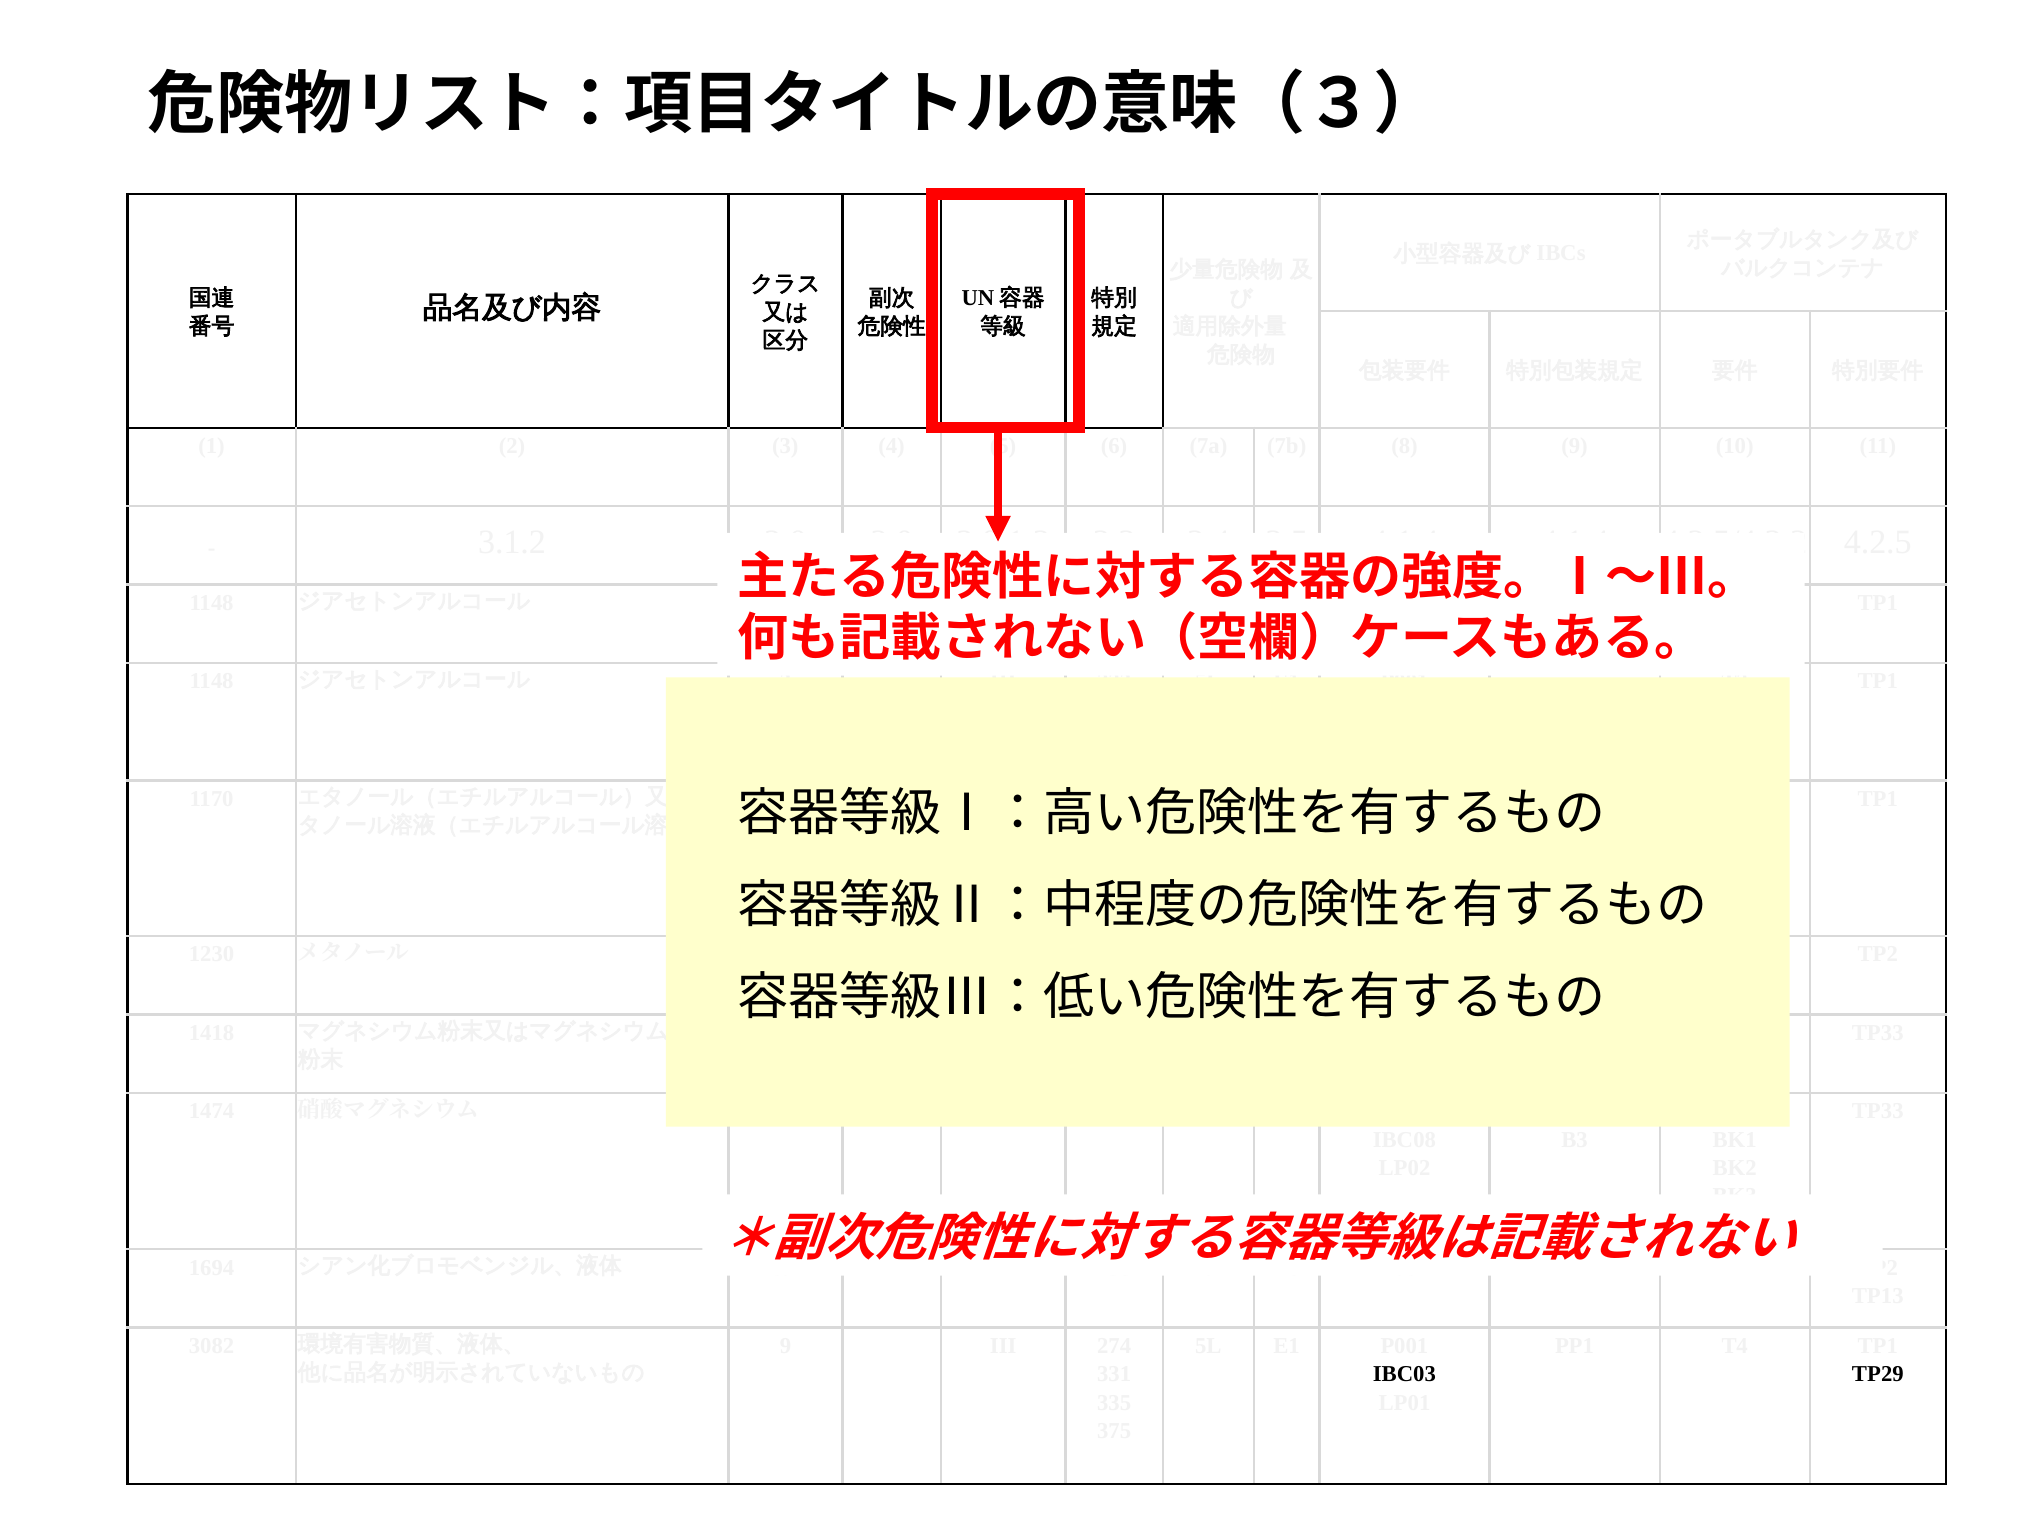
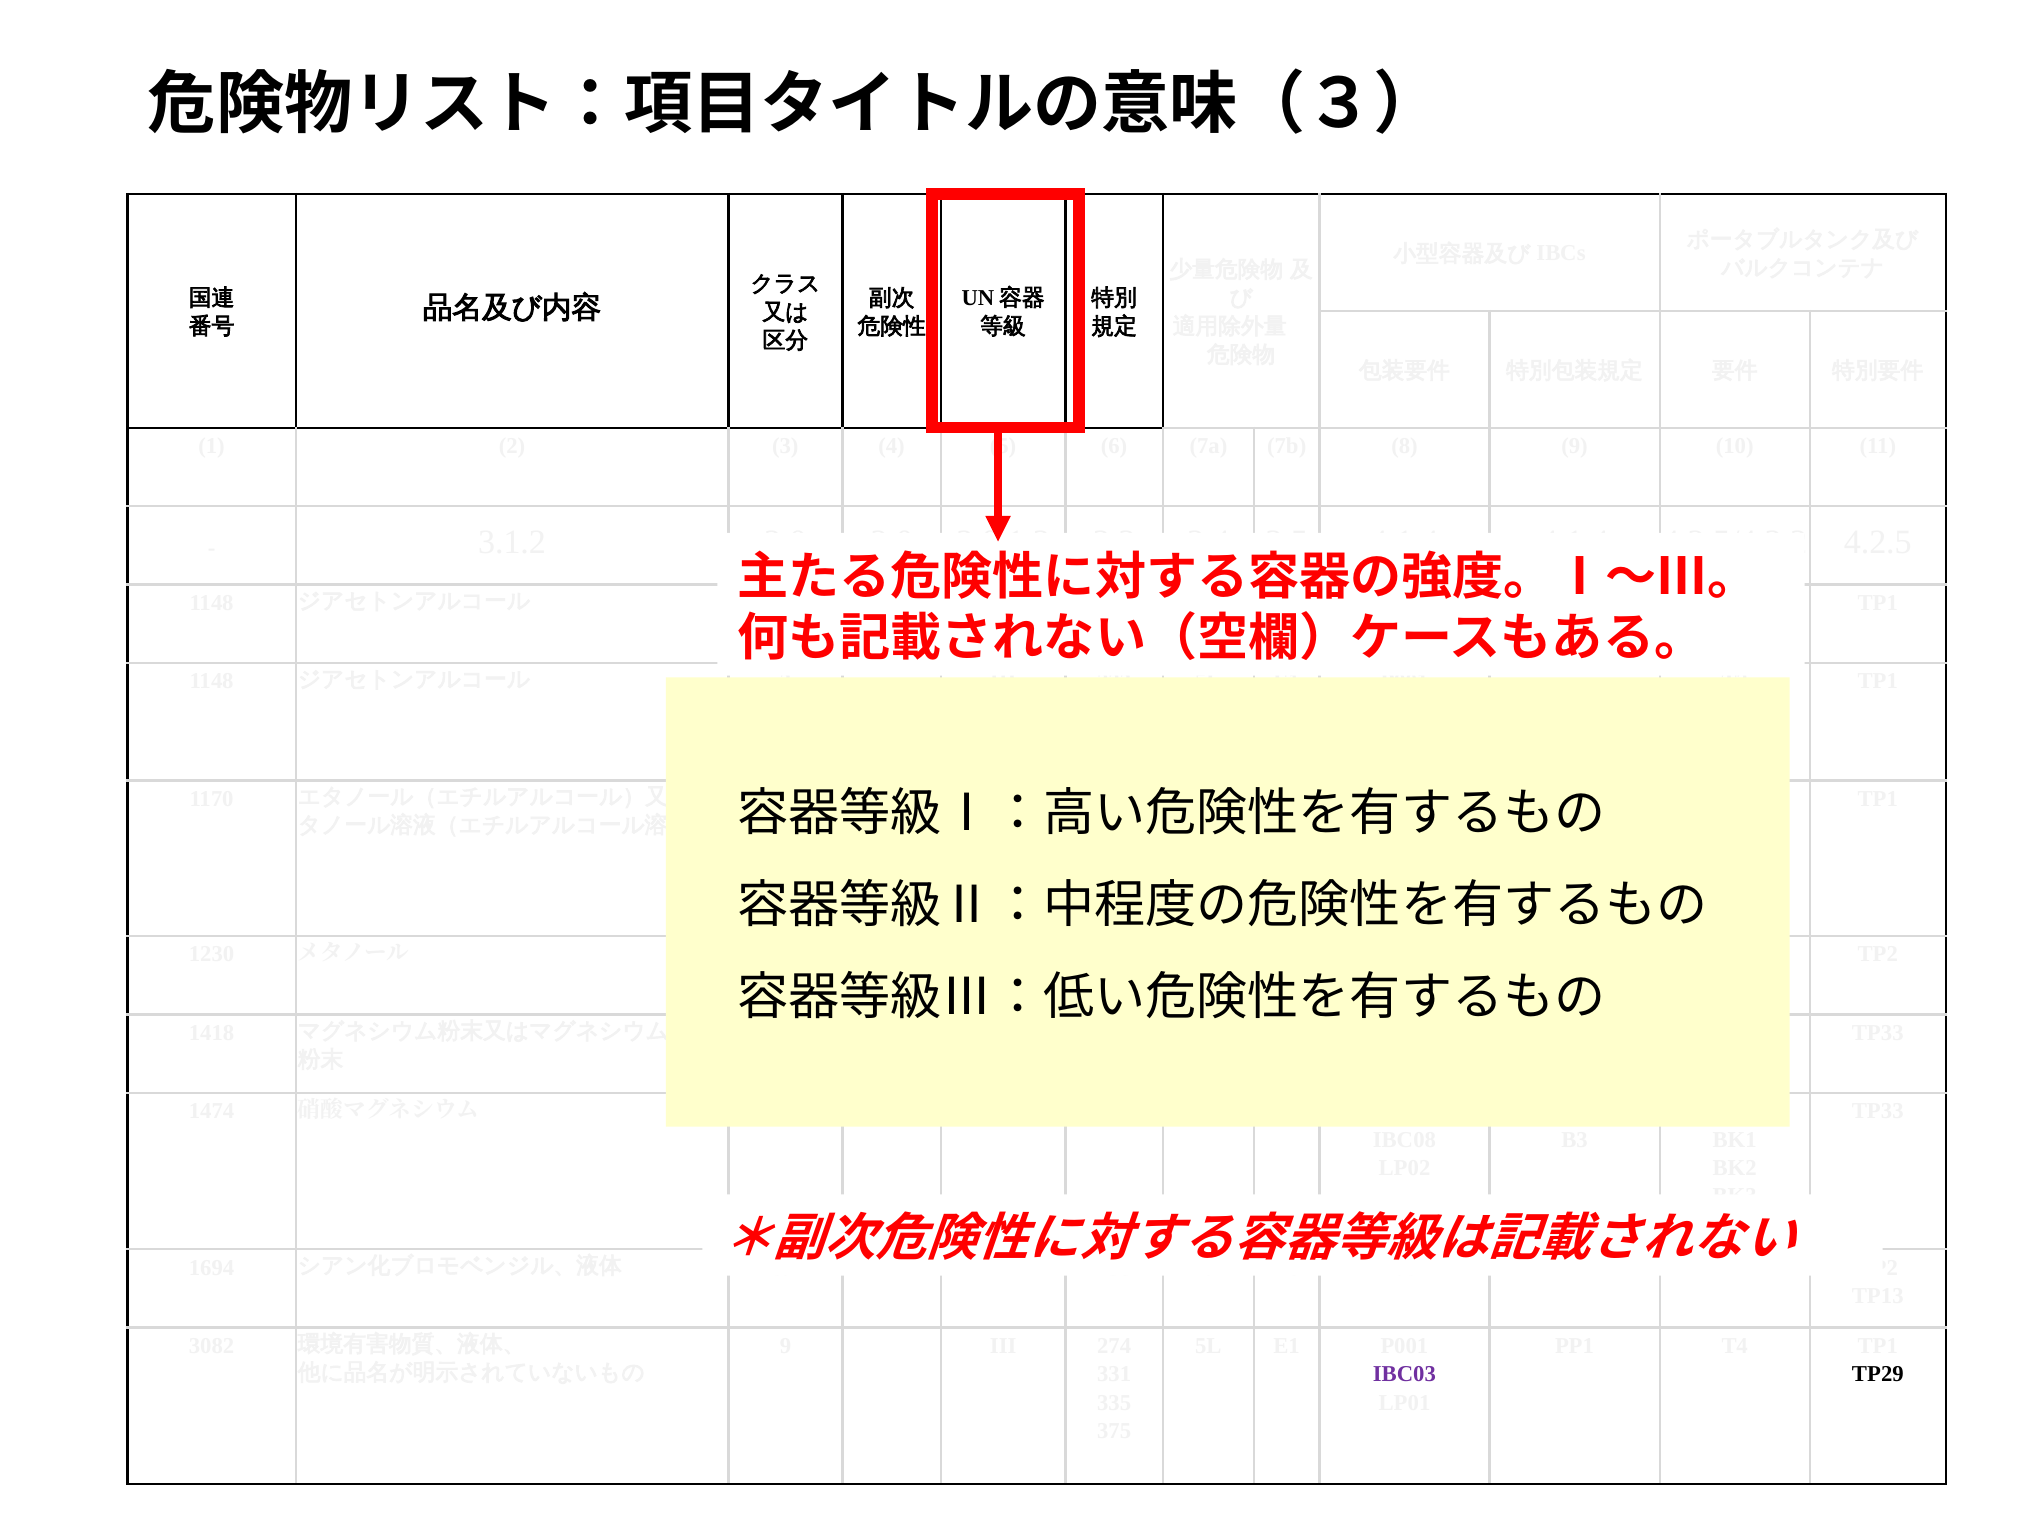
IBC03 at (1404, 1374) colour: black -> purple
